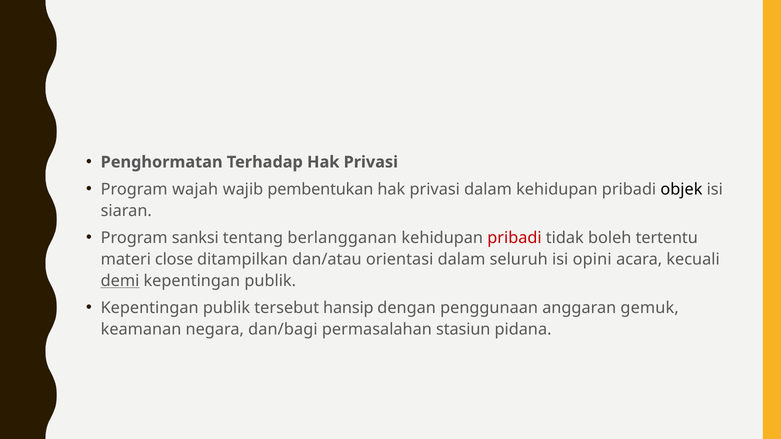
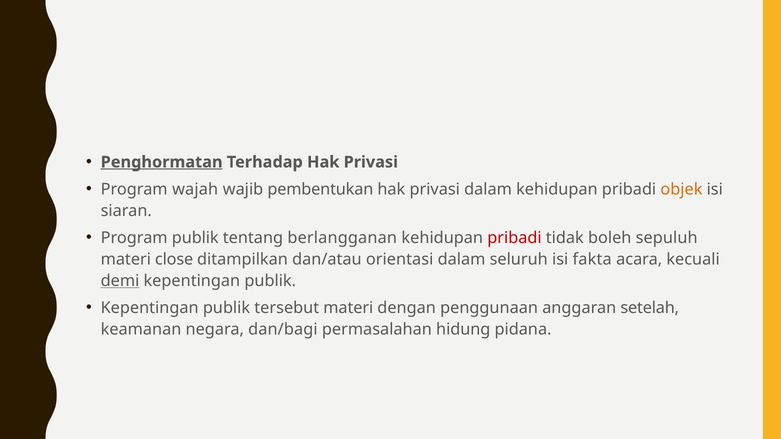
Penghormatan underline: none -> present
objek colour: black -> orange
Program sanksi: sanksi -> publik
tertentu: tertentu -> sepuluh
opini: opini -> fakta
tersebut hansip: hansip -> materi
gemuk: gemuk -> setelah
stasiun: stasiun -> hidung
